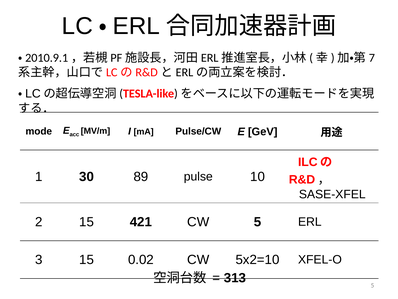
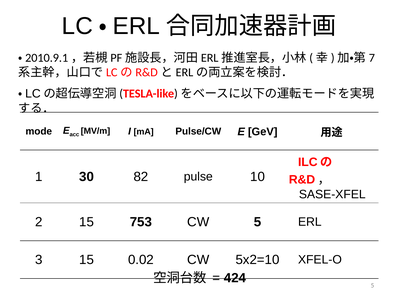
89: 89 -> 82
421: 421 -> 753
313: 313 -> 424
